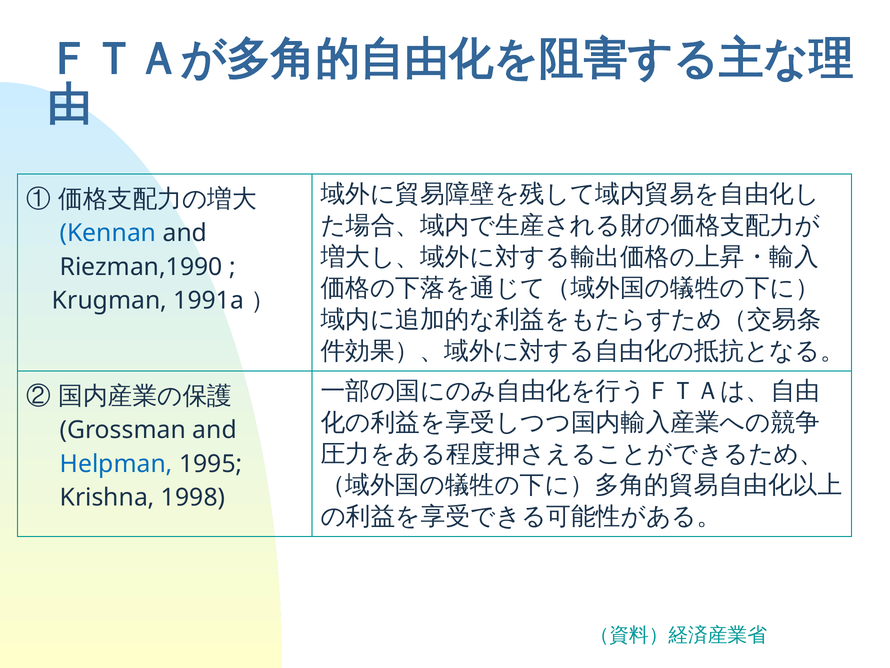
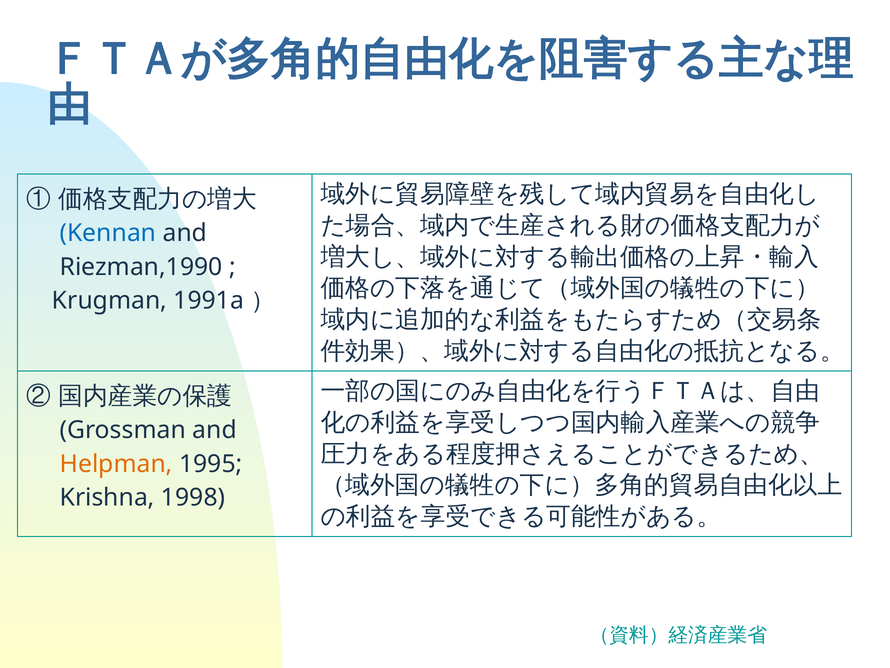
Helpman colour: blue -> orange
